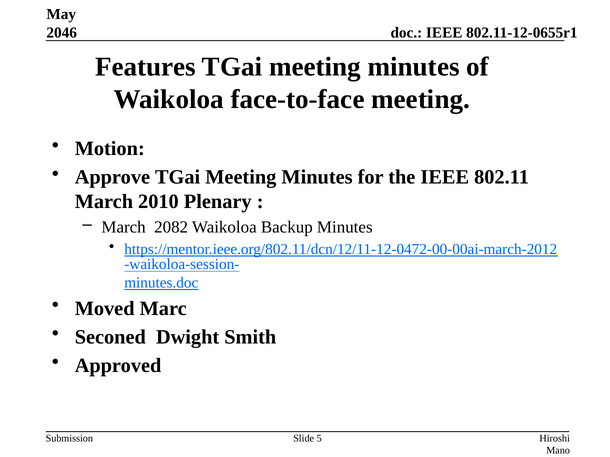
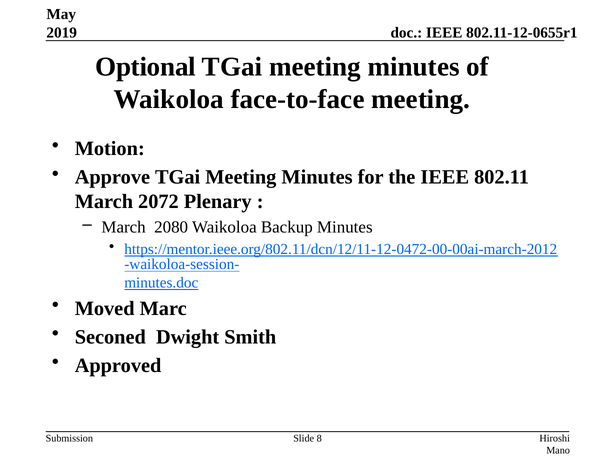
2046: 2046 -> 2019
Features: Features -> Optional
2010: 2010 -> 2072
2082: 2082 -> 2080
5: 5 -> 8
